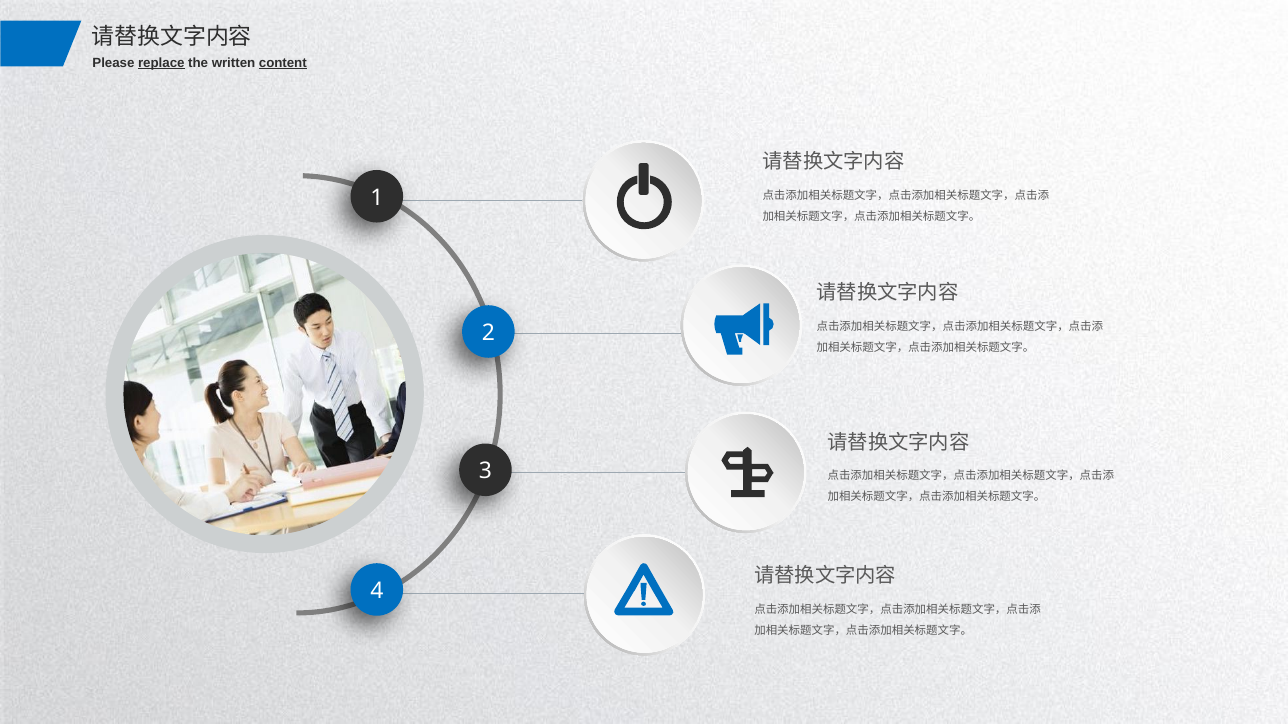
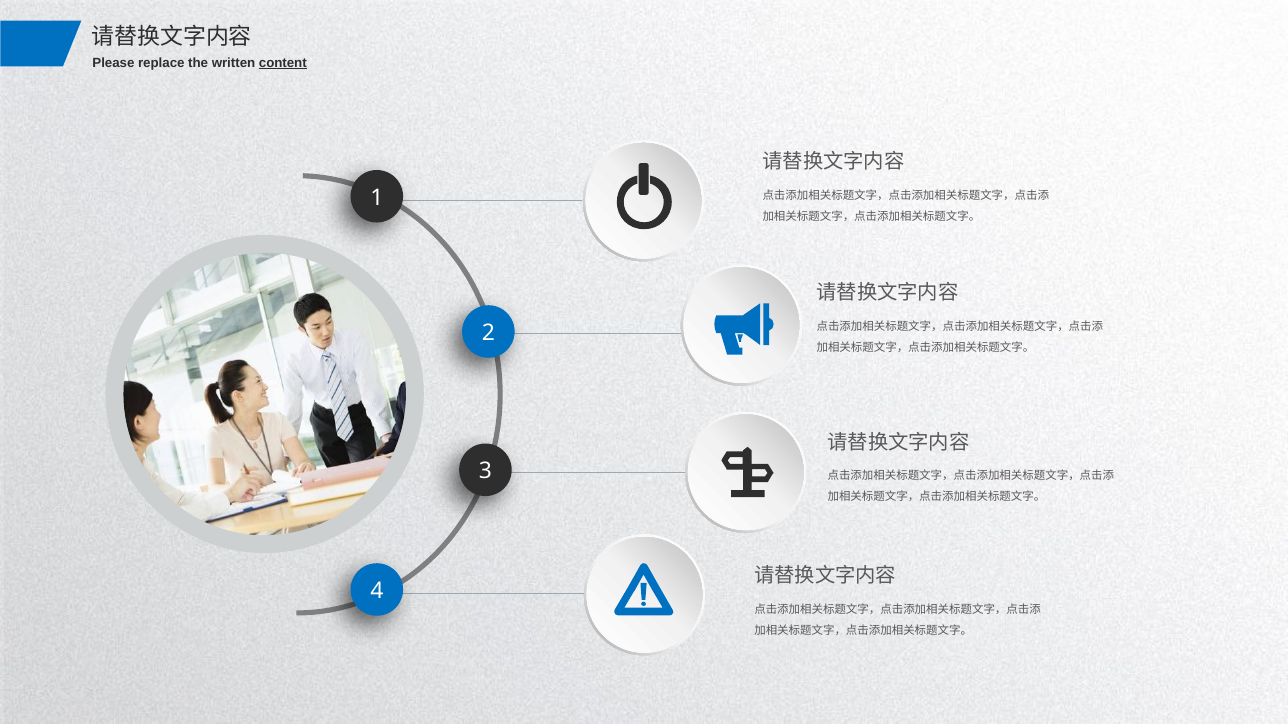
replace underline: present -> none
